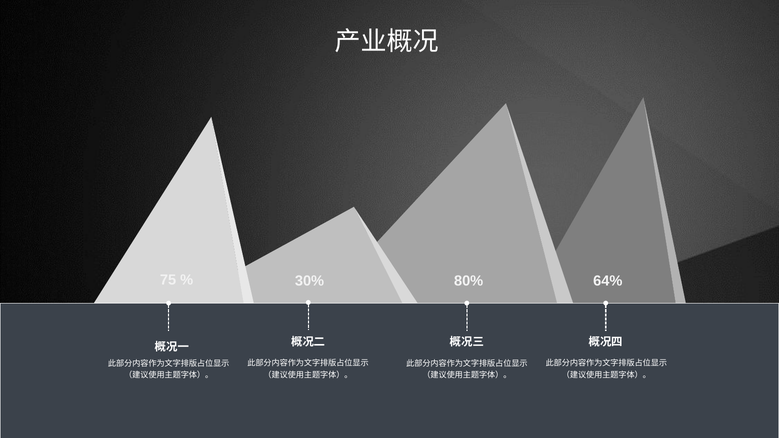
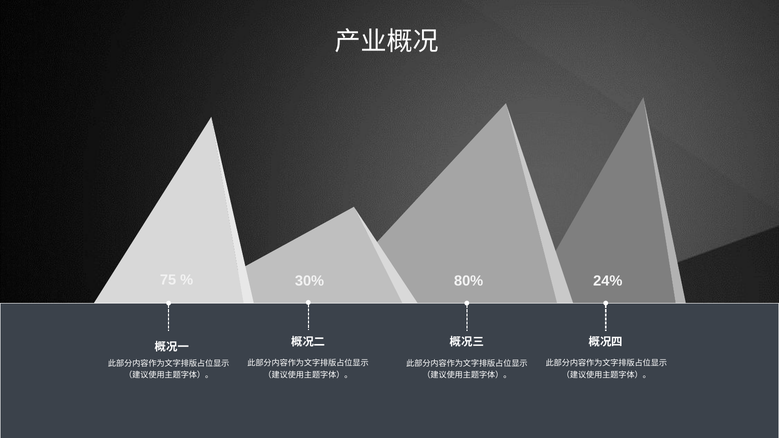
64%: 64% -> 24%
